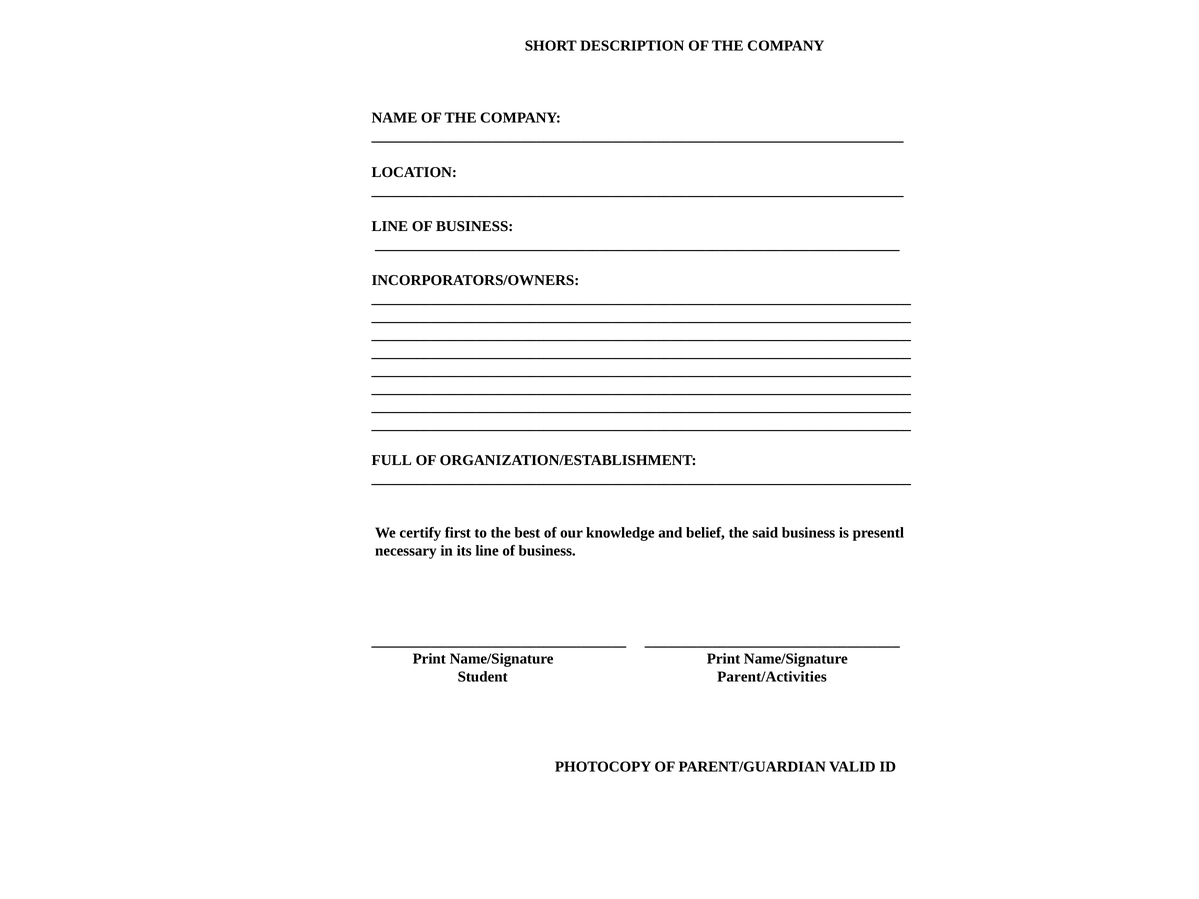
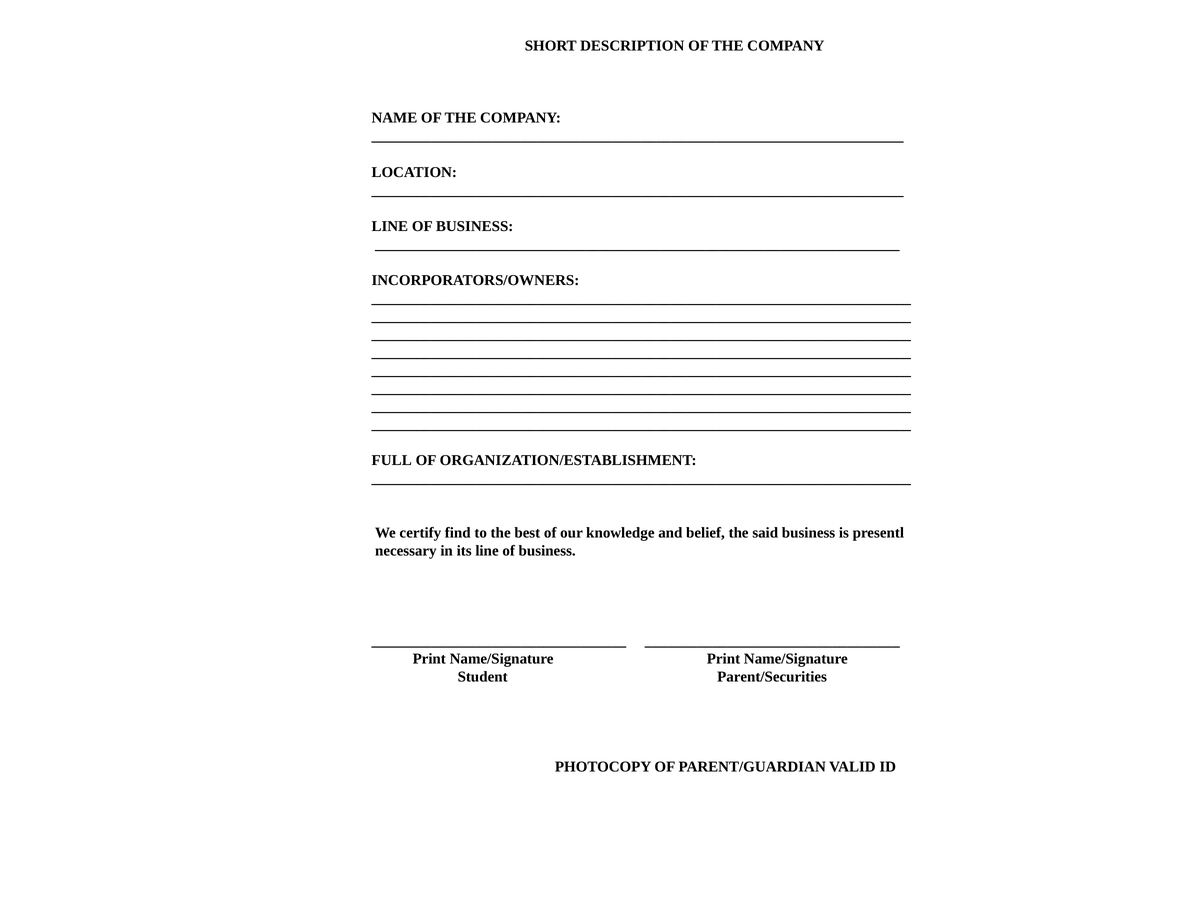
first: first -> find
Parent/Activities: Parent/Activities -> Parent/Securities
